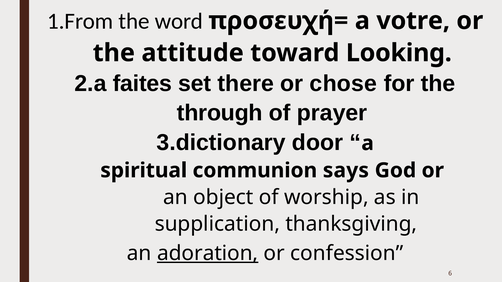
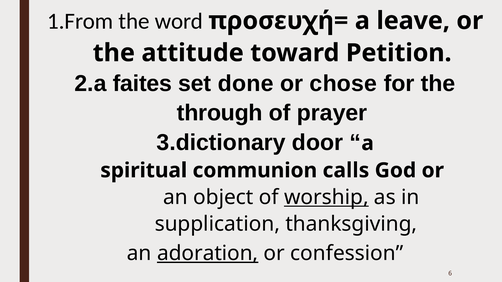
votre: votre -> leave
Looking: Looking -> Petition
there: there -> done
says: says -> calls
worship underline: none -> present
